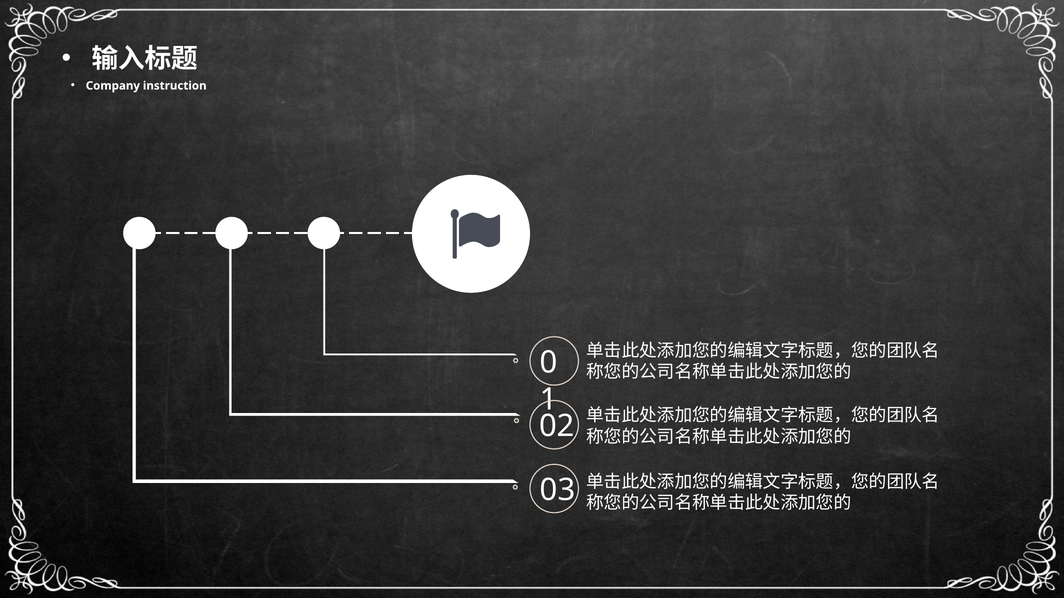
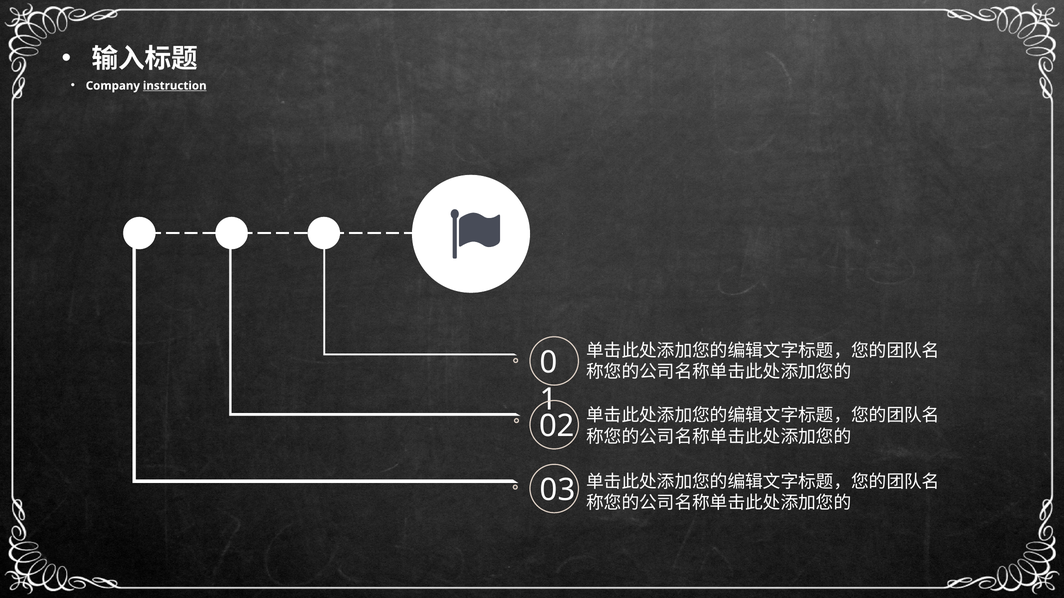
instruction underline: none -> present
